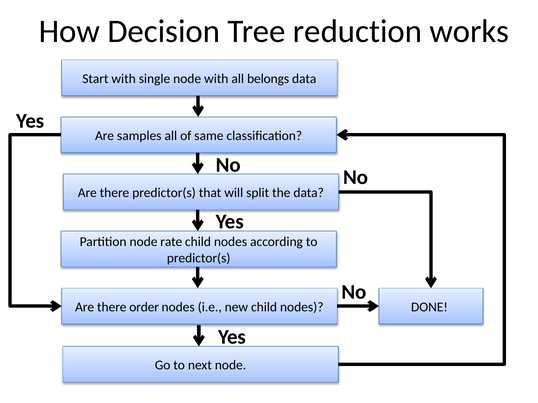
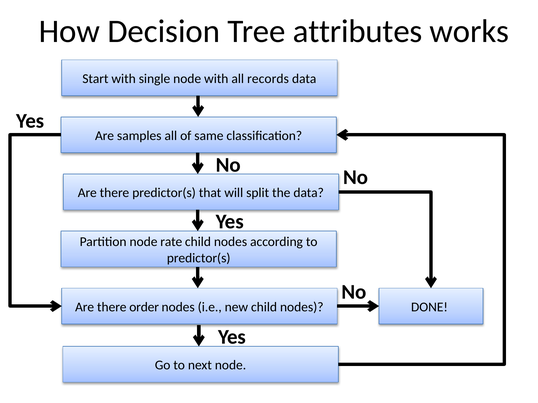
reduction: reduction -> attributes
belongs: belongs -> records
